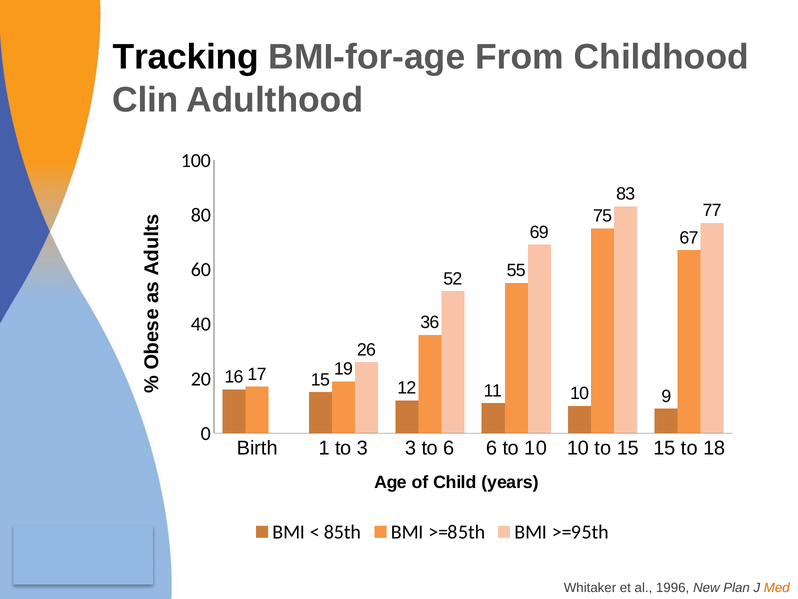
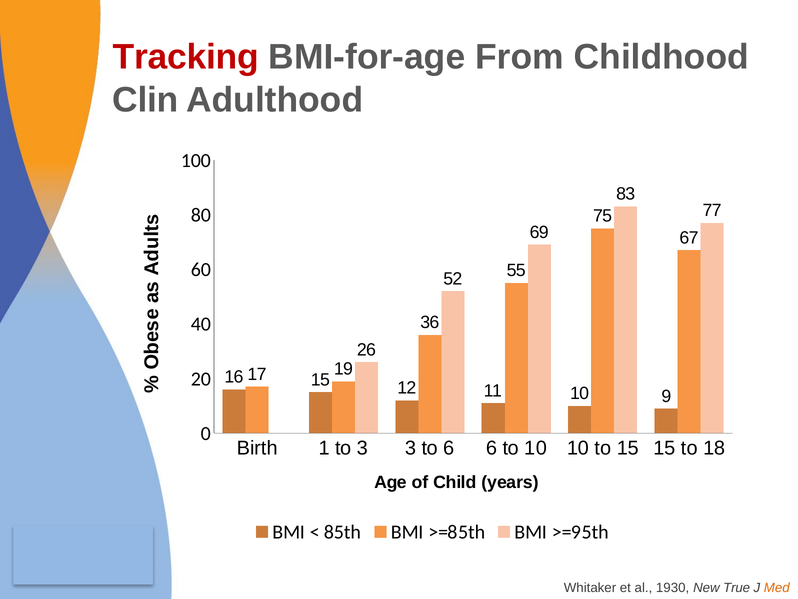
Tracking colour: black -> red
1996: 1996 -> 1930
Plan: Plan -> True
